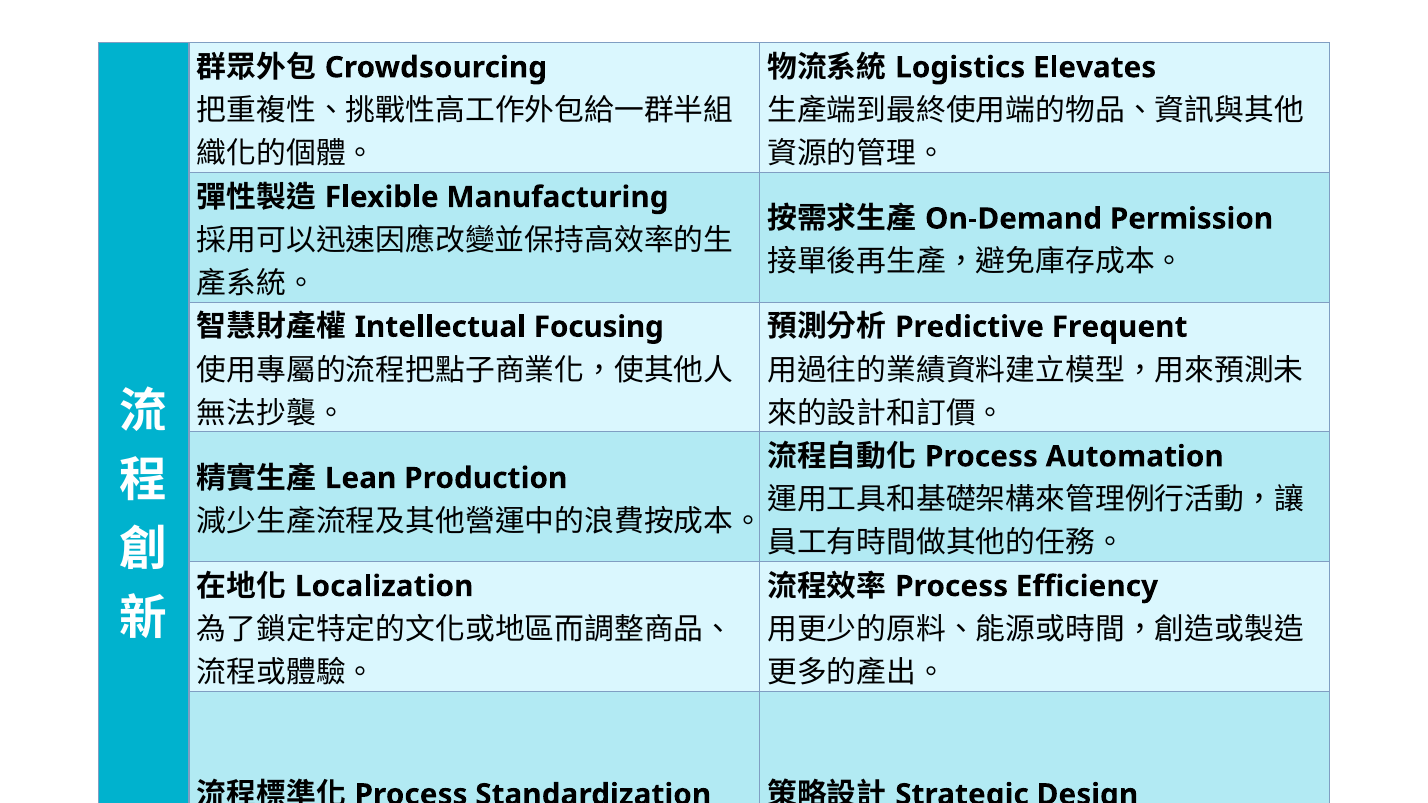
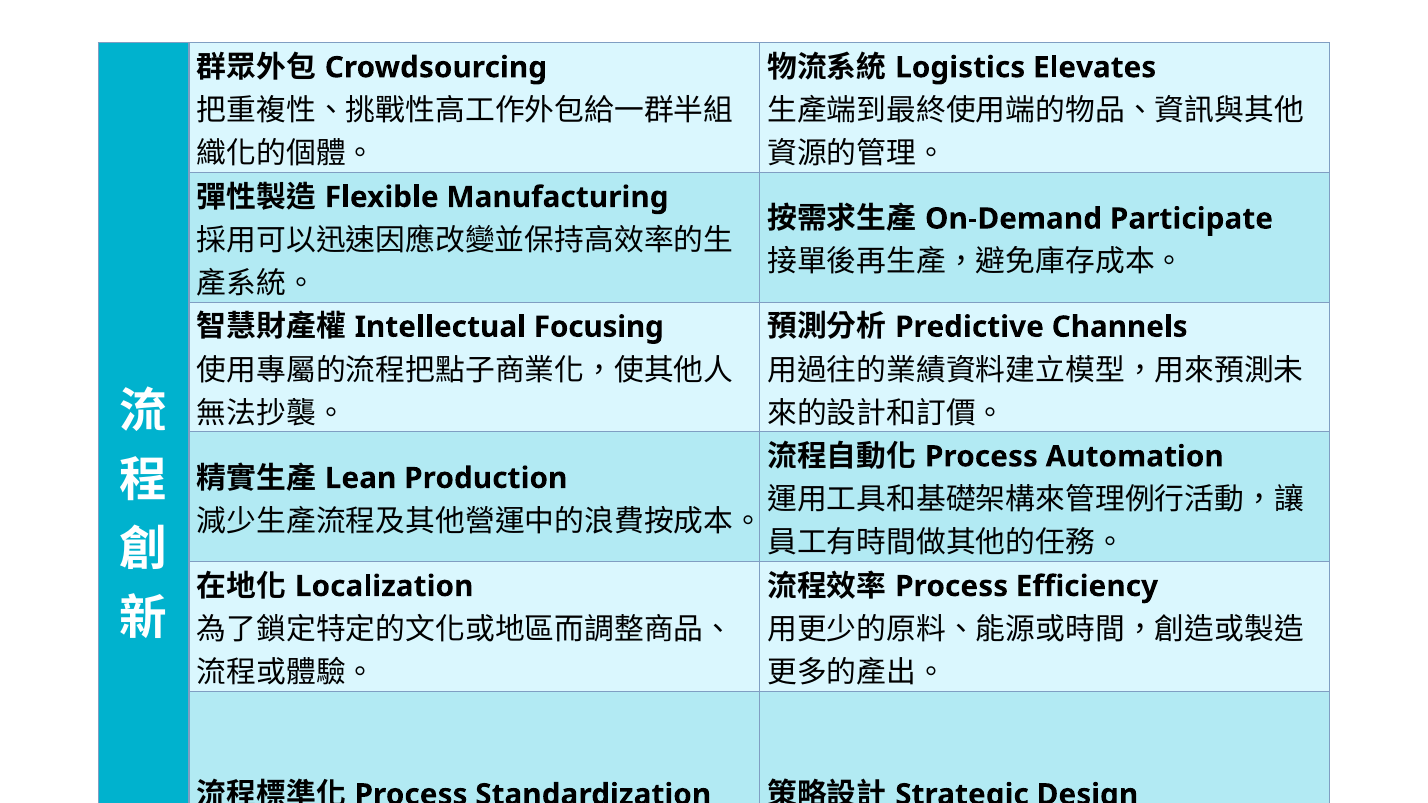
Permission: Permission -> Participate
Frequent: Frequent -> Channels
